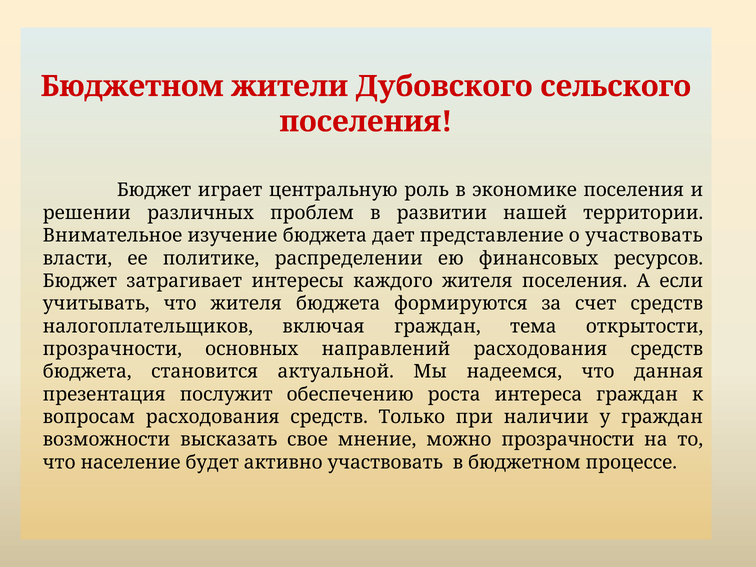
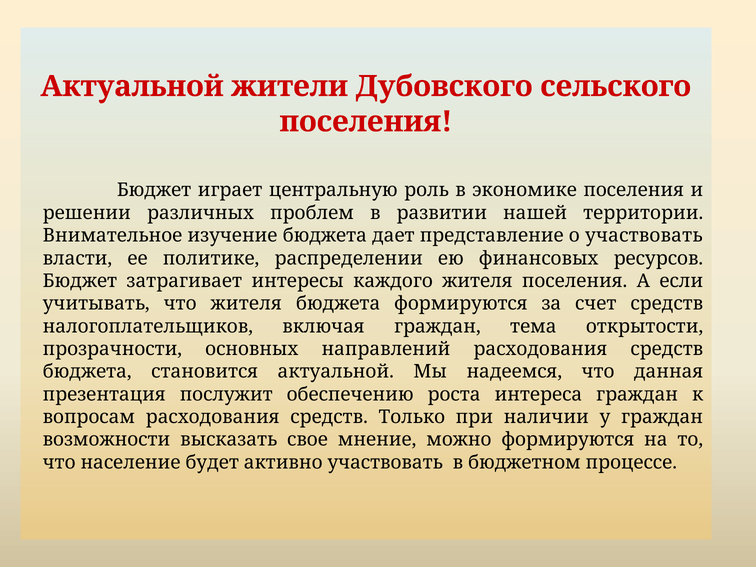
Бюджетном at (132, 86): Бюджетном -> Актуальной
можно прозрачности: прозрачности -> формируются
